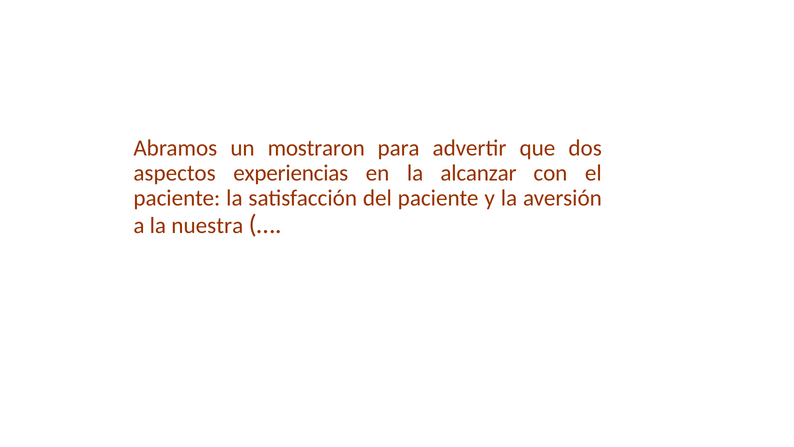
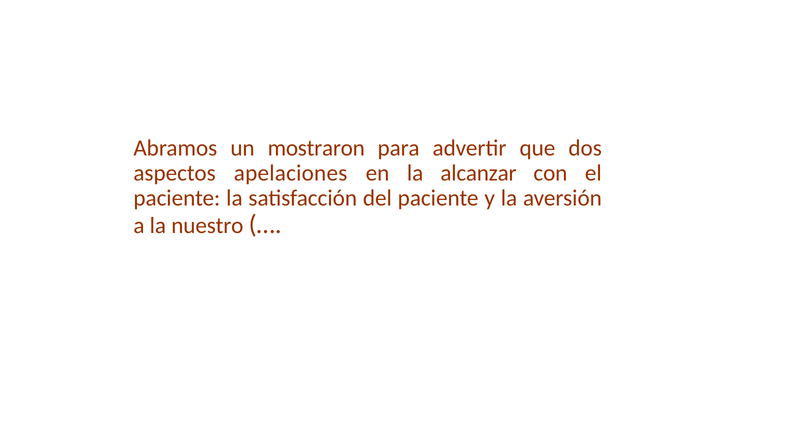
experiencias: experiencias -> apelaciones
nuestra: nuestra -> nuestro
